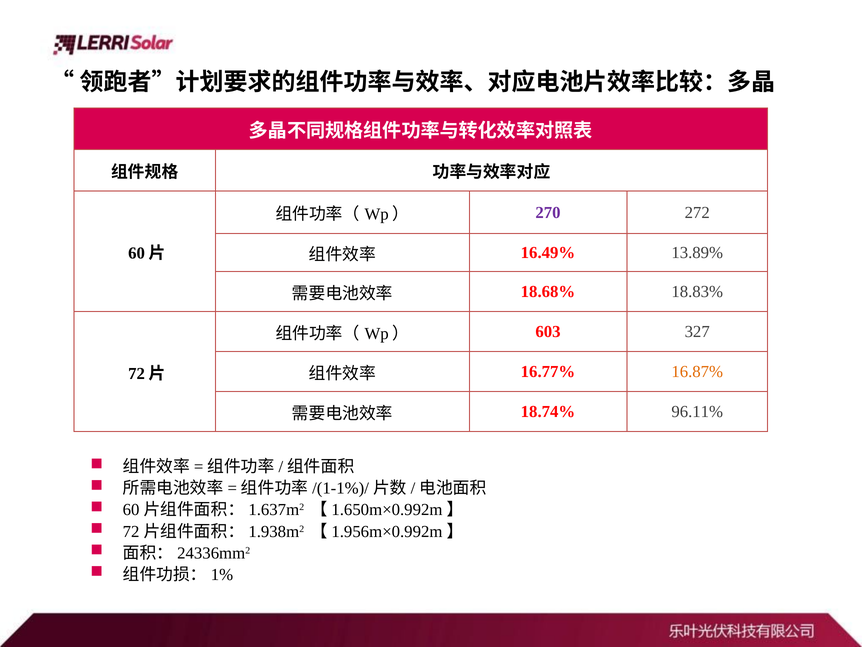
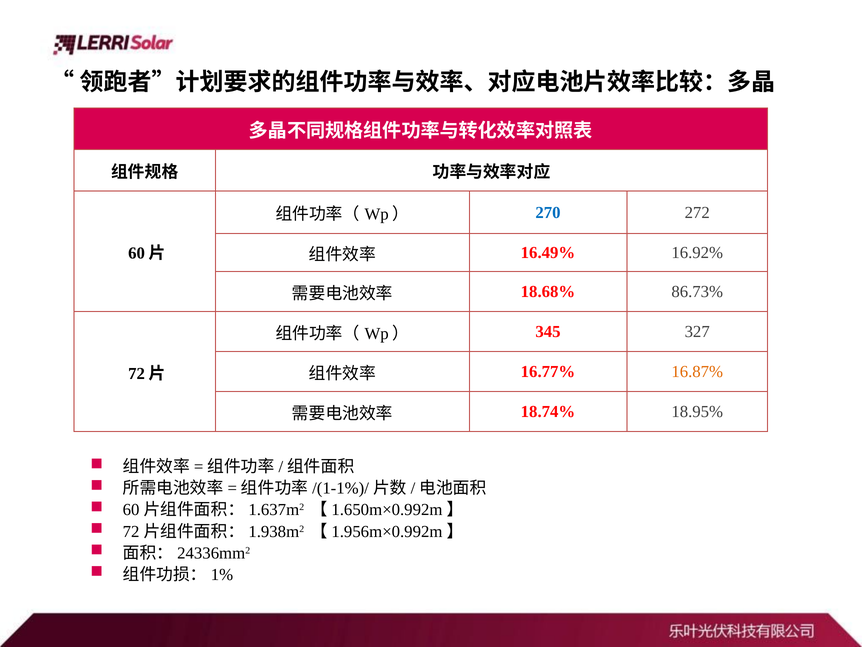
270 colour: purple -> blue
13.89%: 13.89% -> 16.92%
18.83%: 18.83% -> 86.73%
603: 603 -> 345
96.11%: 96.11% -> 18.95%
